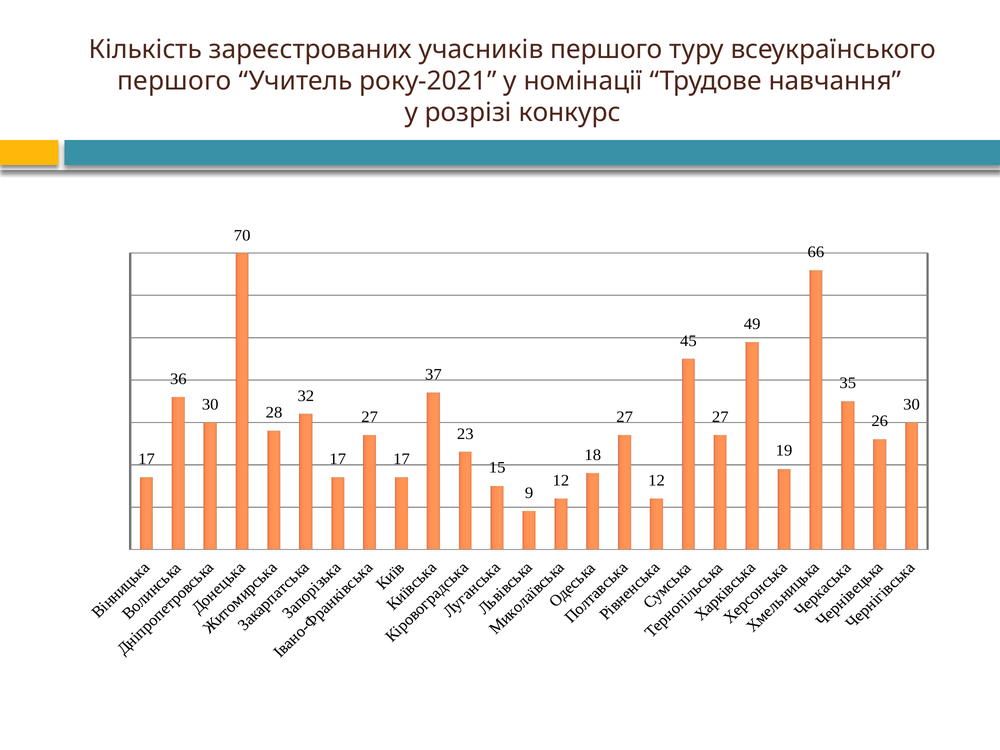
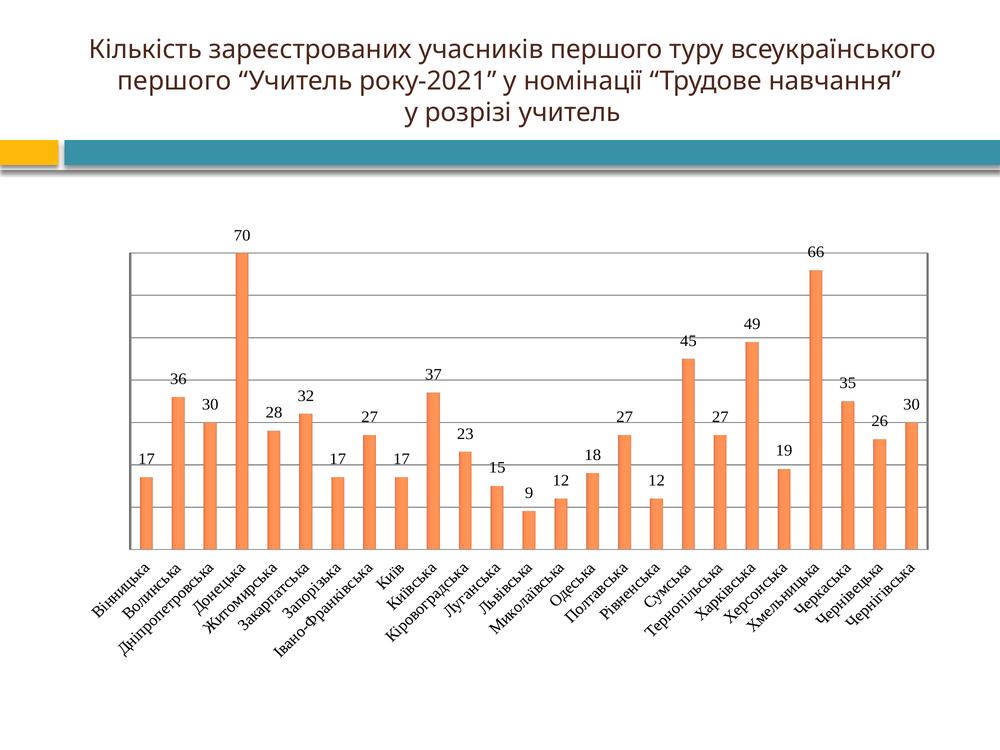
розрізі конкурс: конкурс -> учитель
